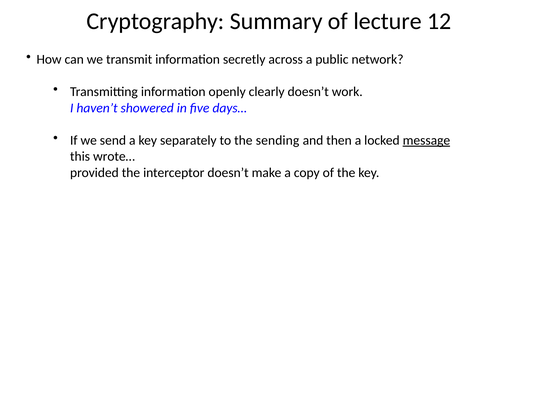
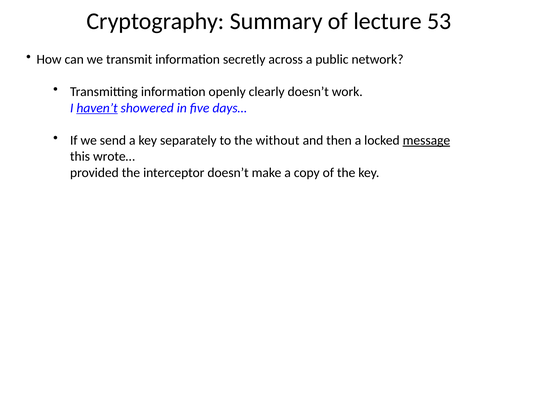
12: 12 -> 53
haven’t underline: none -> present
sending: sending -> without
